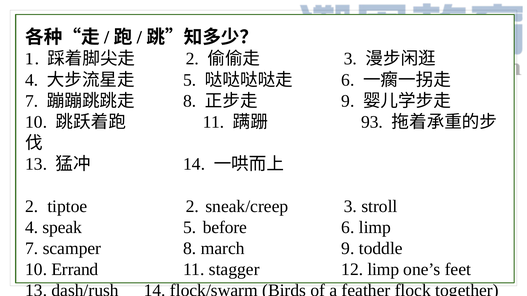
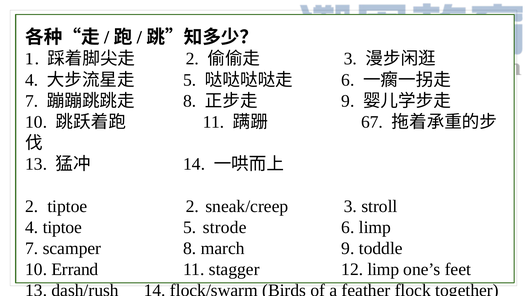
93: 93 -> 67
4 speak: speak -> tiptoe
before: before -> strode
